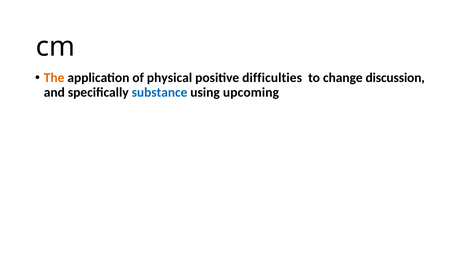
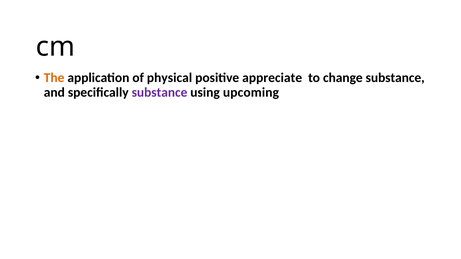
difficulties: difficulties -> appreciate
change discussion: discussion -> substance
substance at (160, 92) colour: blue -> purple
